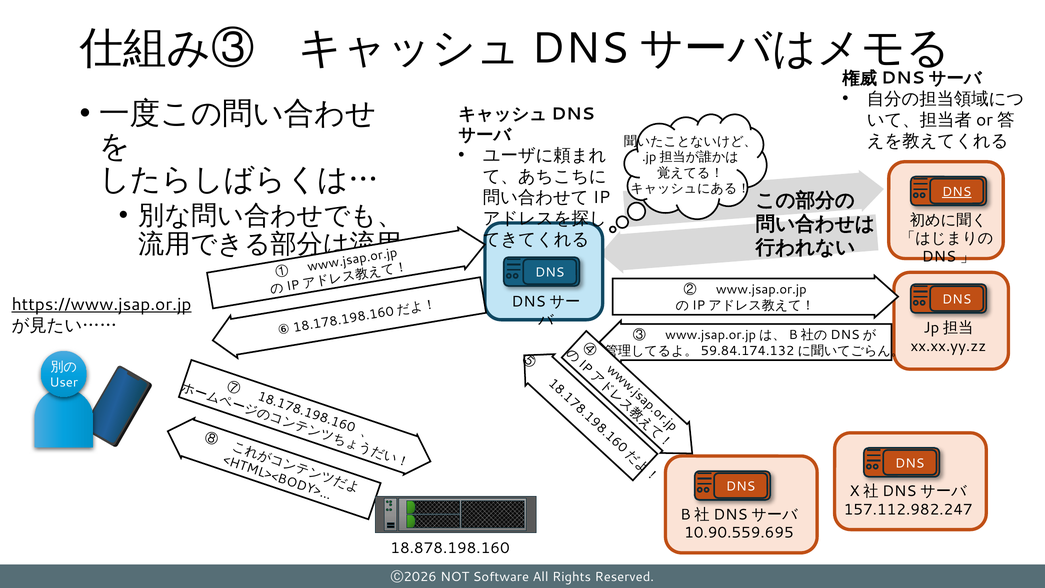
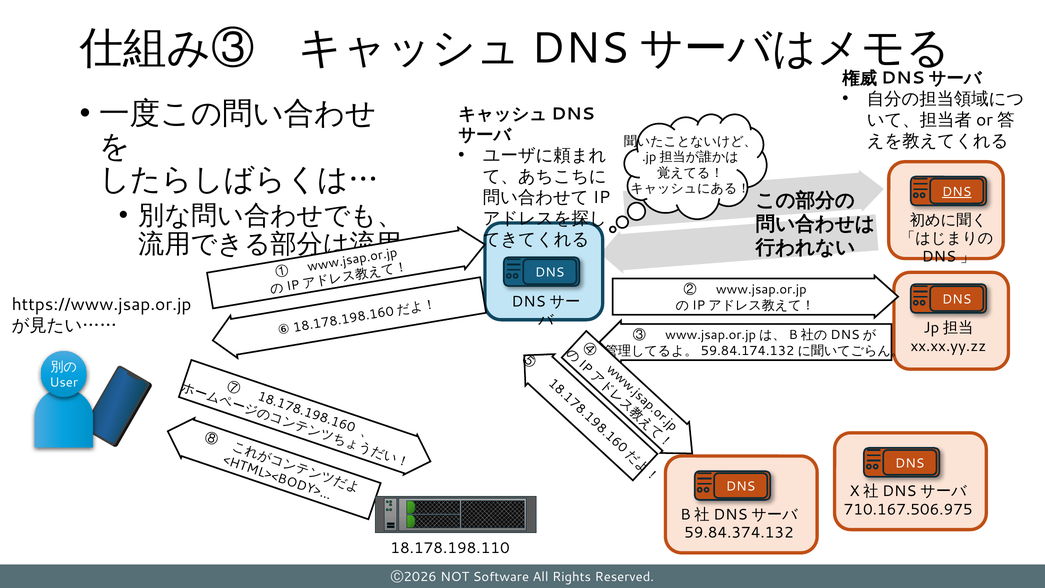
https://www.jsap.or.jp underline: present -> none
157.112.982.247: 157.112.982.247 -> 710.167.506.975
10.90.559.695: 10.90.559.695 -> 59.84.374.132
18.878.198.160: 18.878.198.160 -> 18.178.198.110
